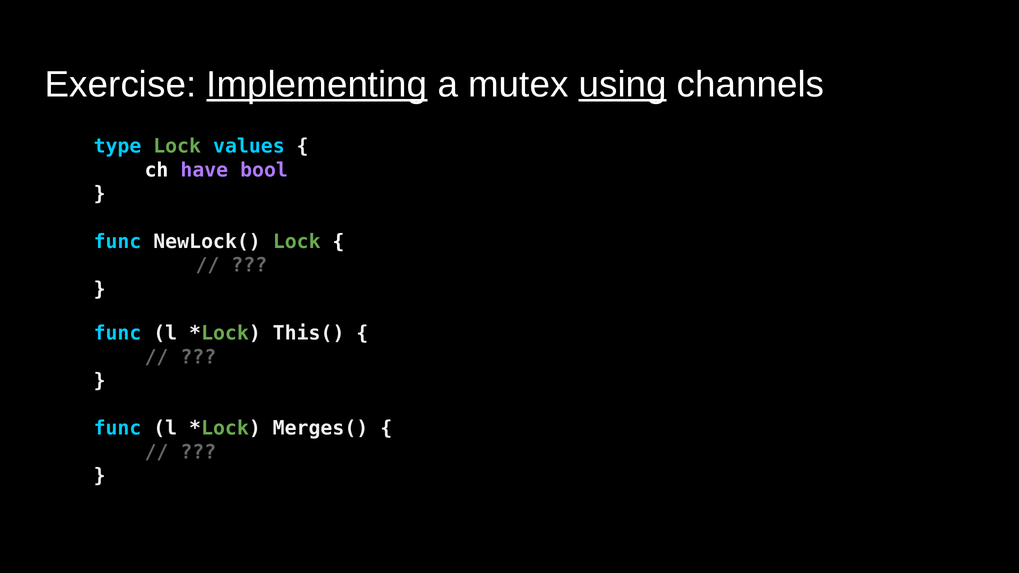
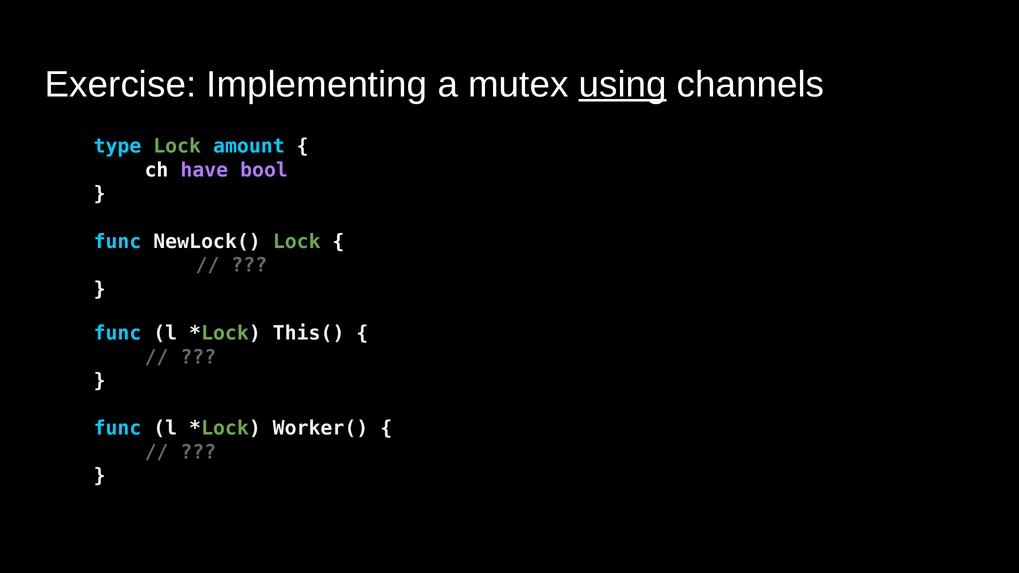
Implementing underline: present -> none
values: values -> amount
Merges(: Merges( -> Worker(
